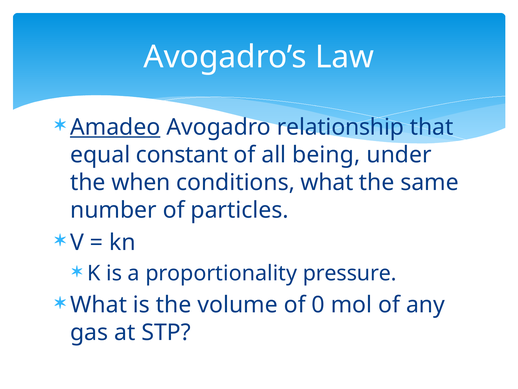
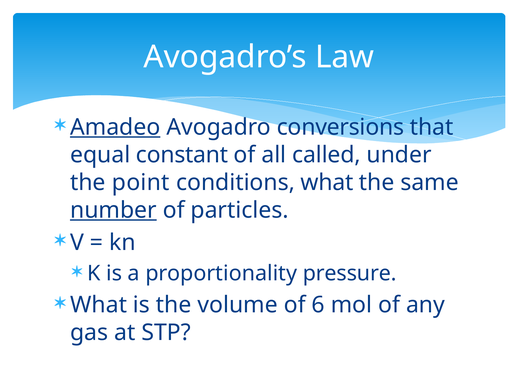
relationship: relationship -> conversions
being: being -> called
when: when -> point
number underline: none -> present
0: 0 -> 6
